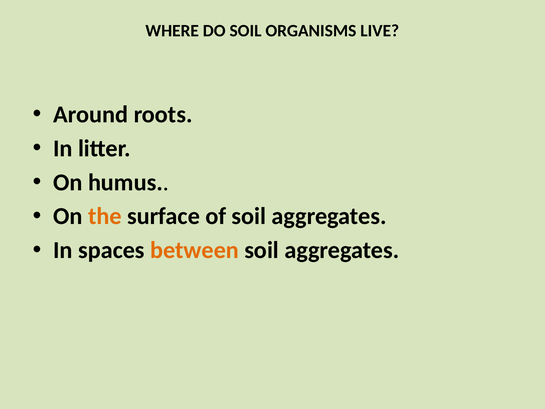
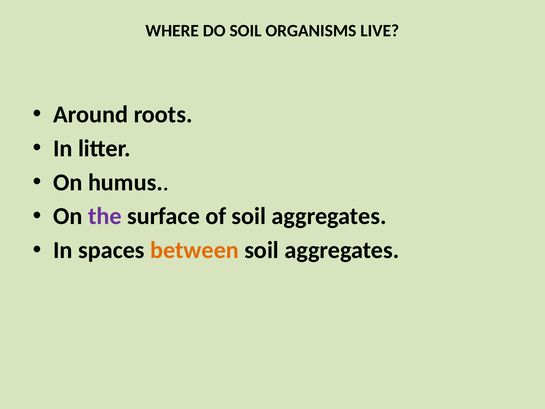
the colour: orange -> purple
